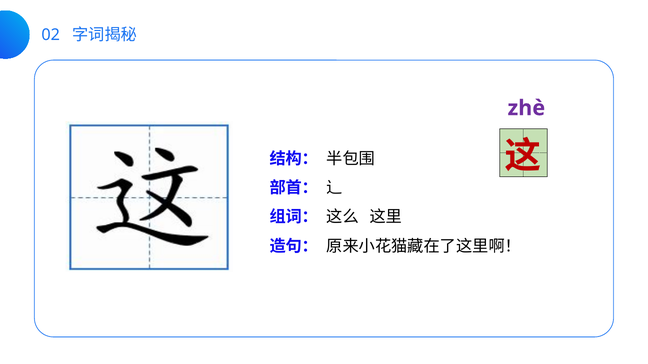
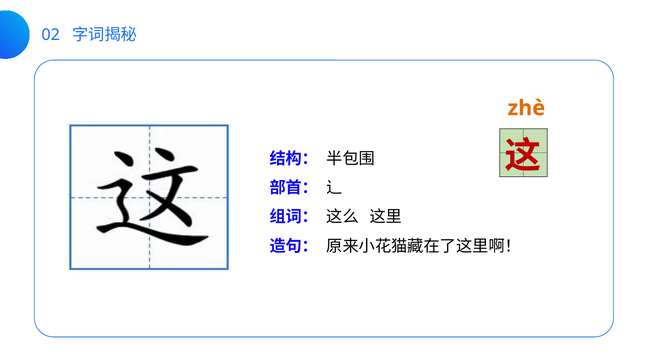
zhè colour: purple -> orange
